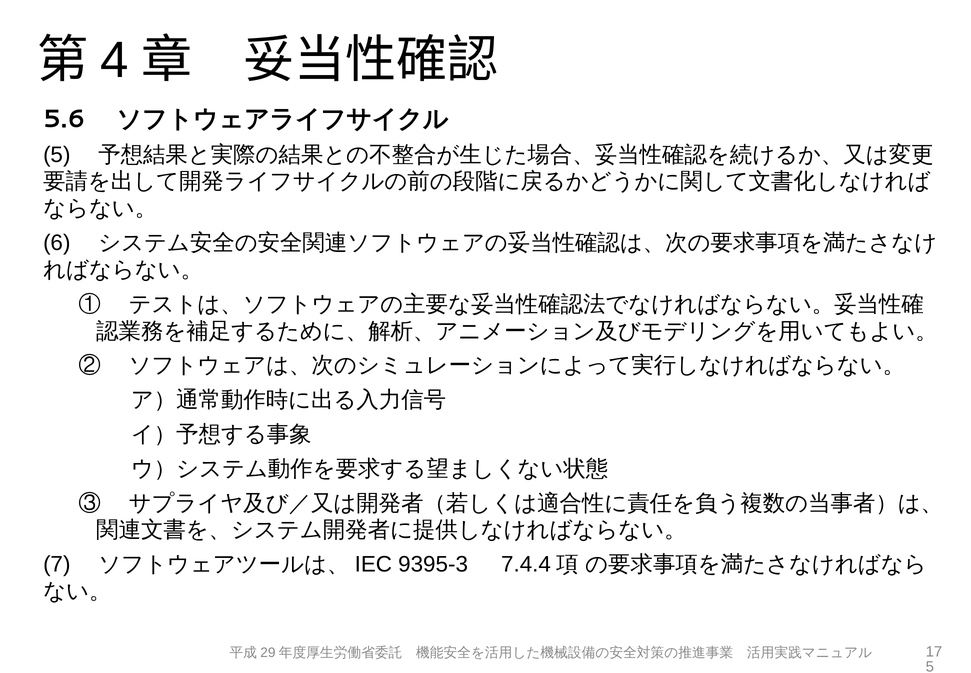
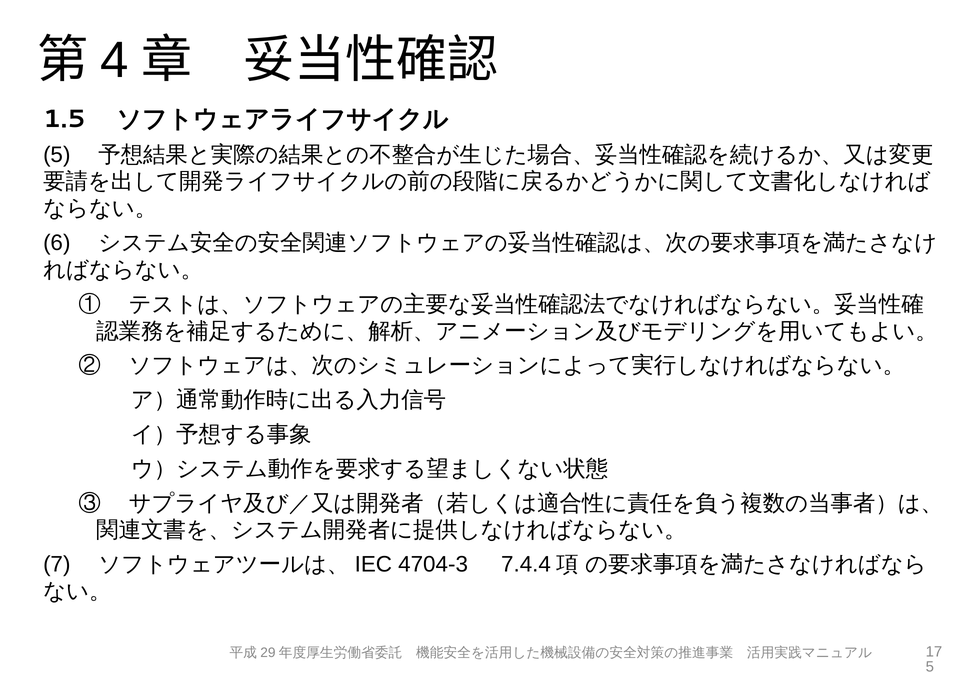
5.6: 5.6 -> 1.5
9395-3: 9395-3 -> 4704-3
